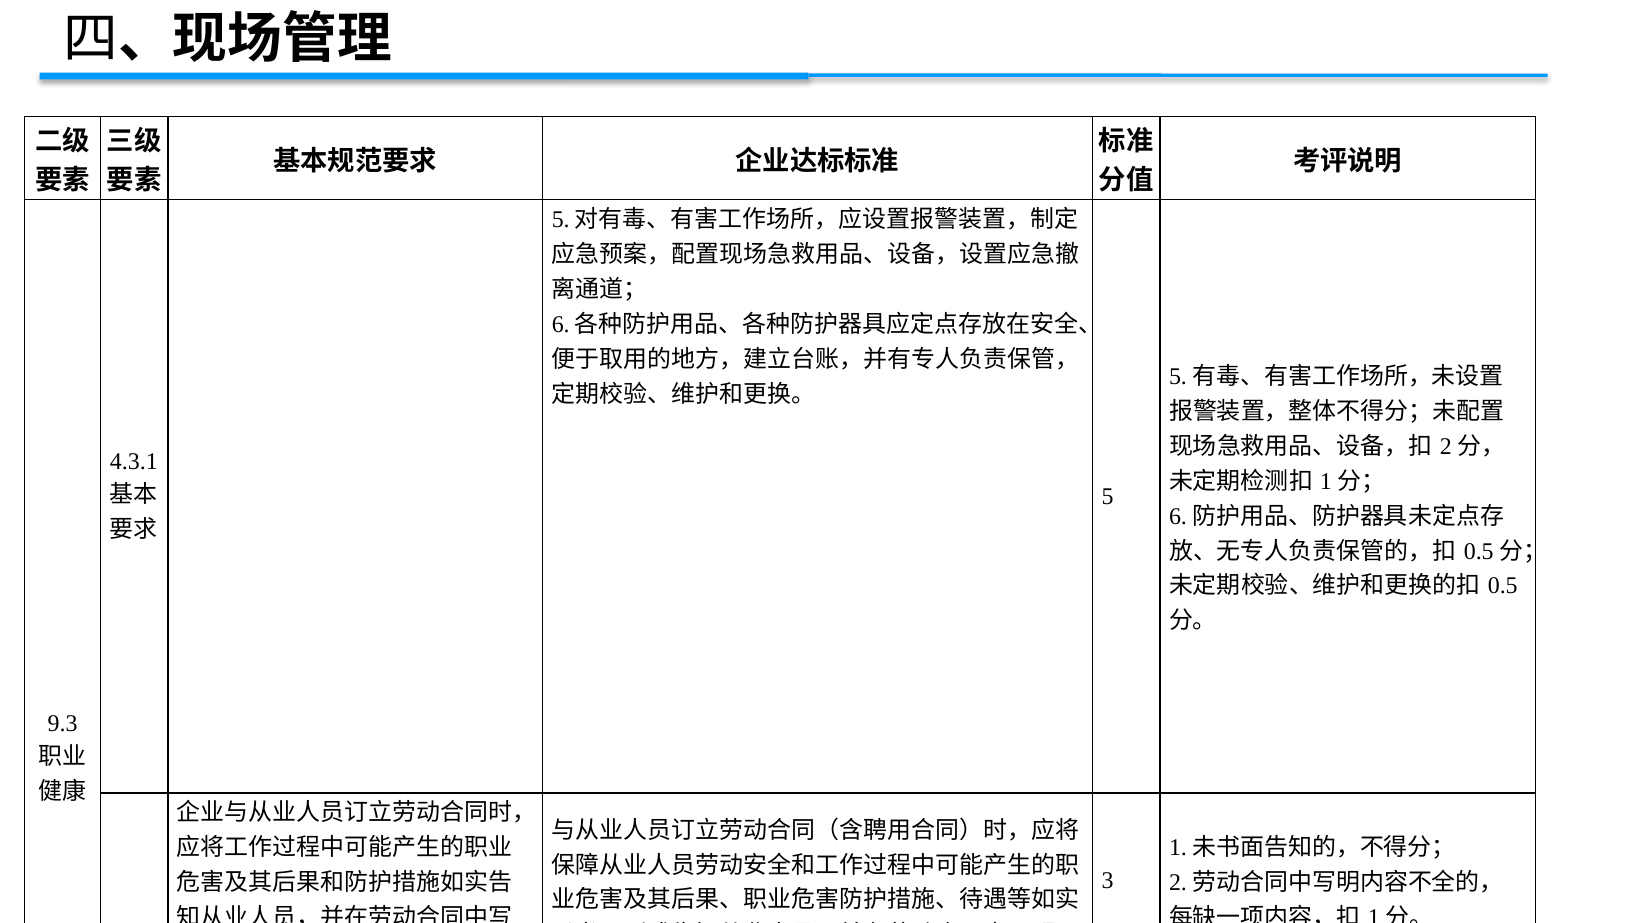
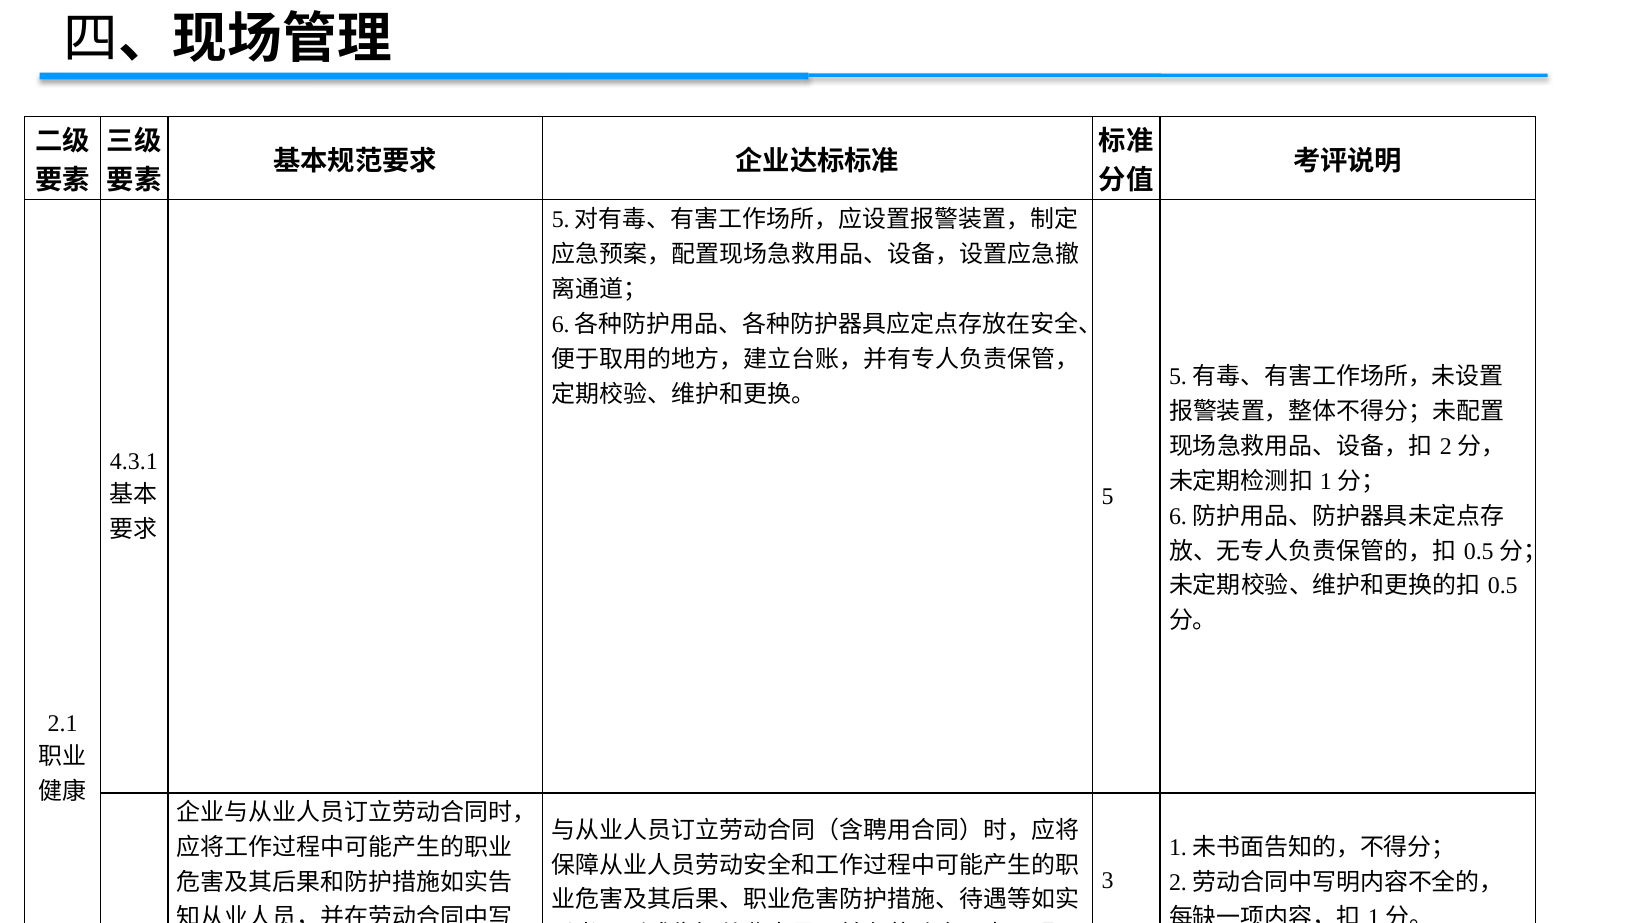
9.3: 9.3 -> 2.1
